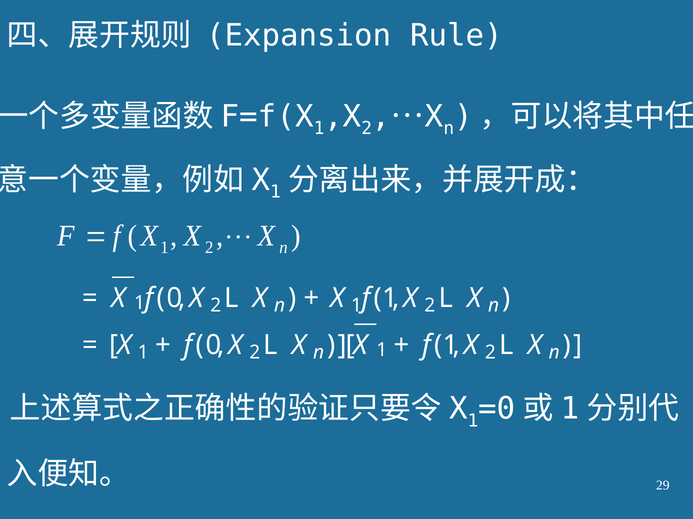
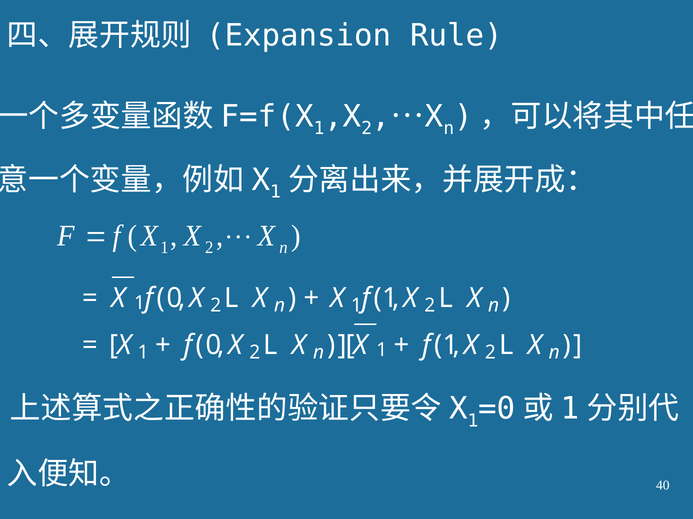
29: 29 -> 40
